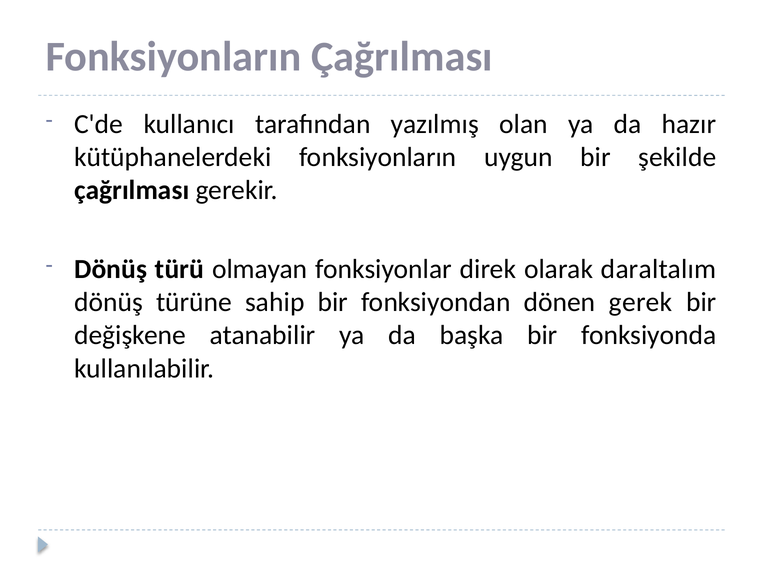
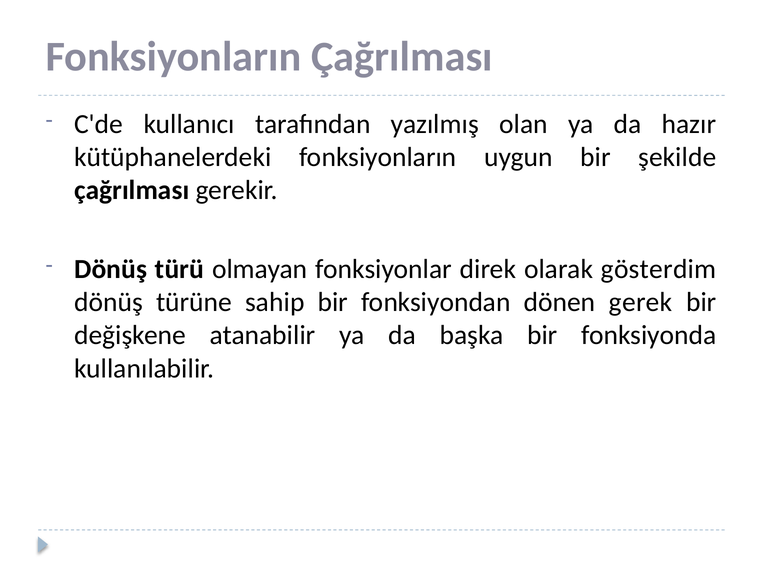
daraltalım: daraltalım -> gösterdim
